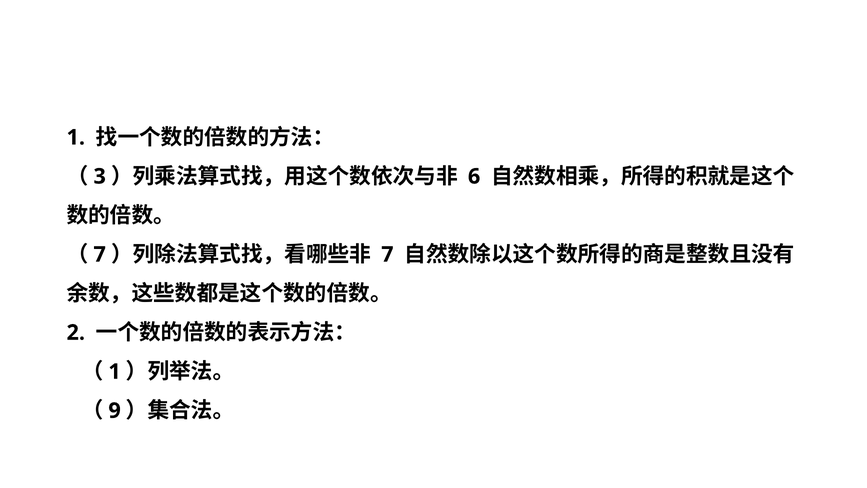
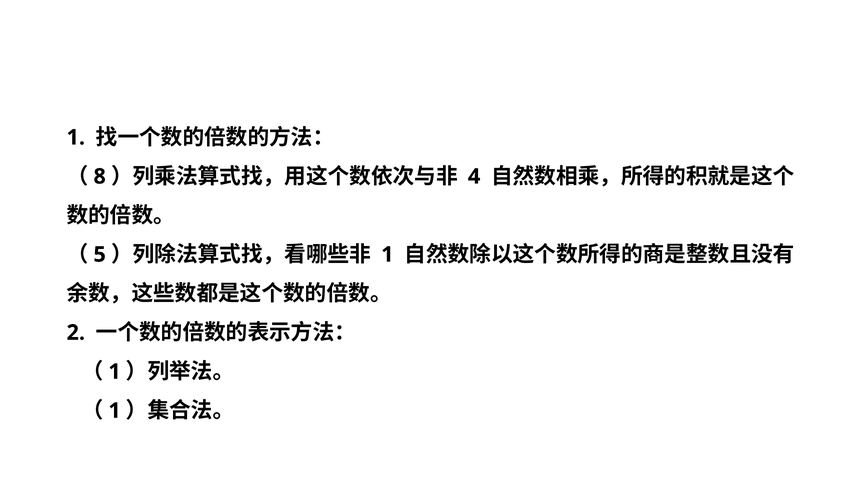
3: 3 -> 8
6: 6 -> 4
7 at (100, 254): 7 -> 5
7 at (387, 254): 7 -> 1
9 at (115, 410): 9 -> 1
